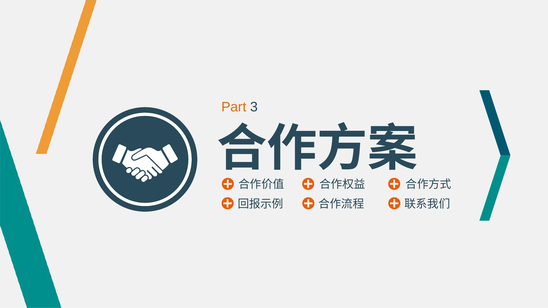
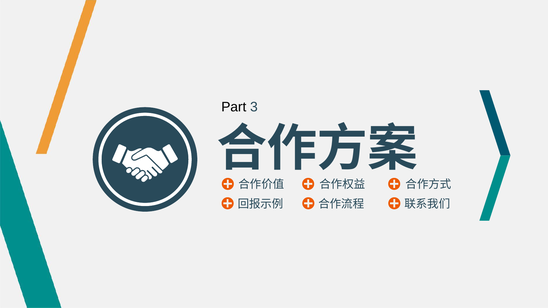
Part colour: orange -> black
